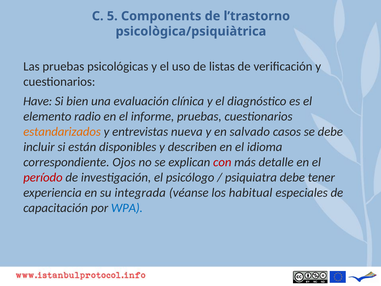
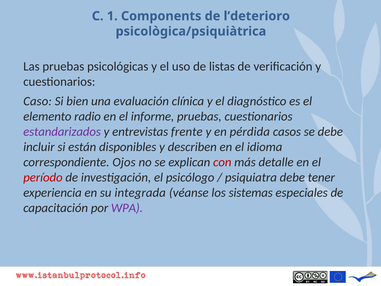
5: 5 -> 1
l’trastorno: l’trastorno -> l’deterioro
Have: Have -> Caso
estandarizados colour: orange -> purple
nueva: nueva -> frente
salvado: salvado -> pérdida
habitual: habitual -> sistemas
WPA colour: blue -> purple
